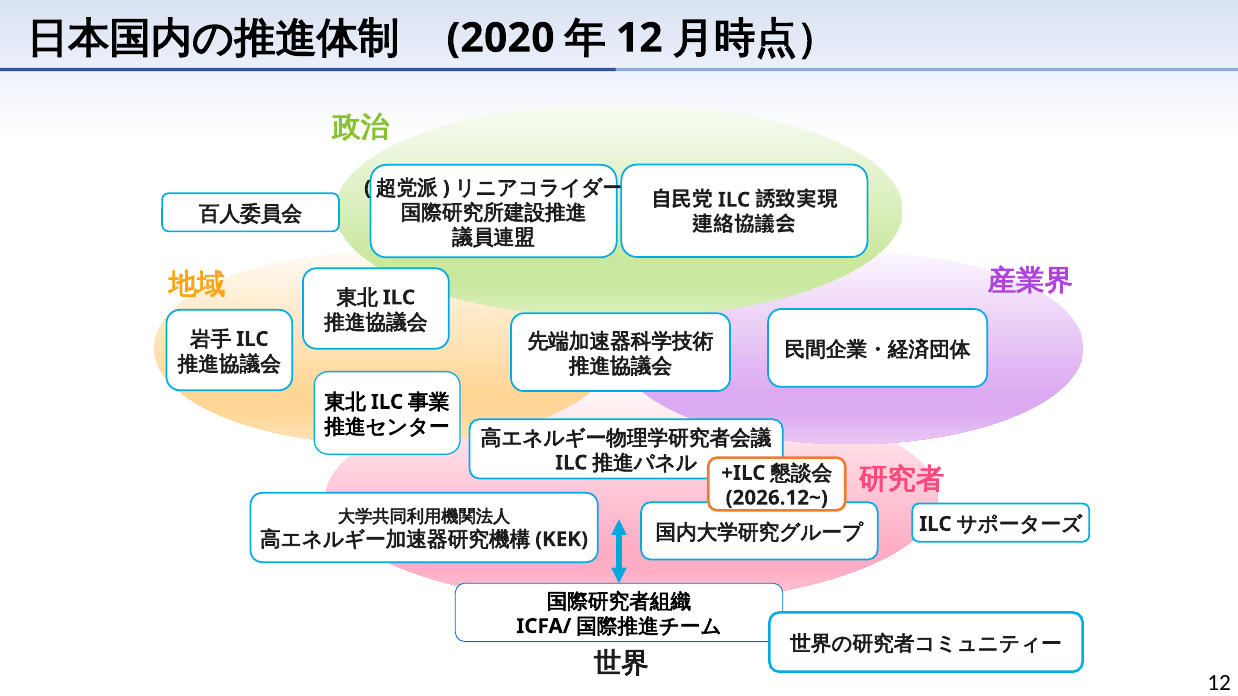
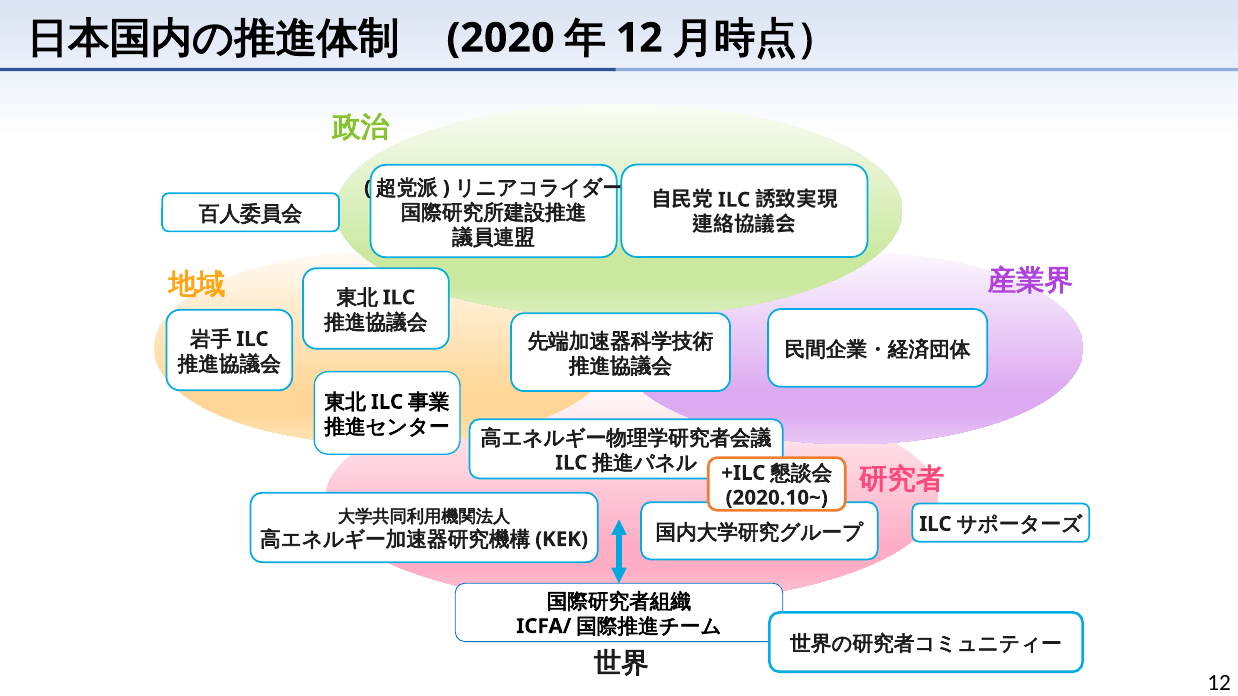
2026.12~: 2026.12~ -> 2020.10~
